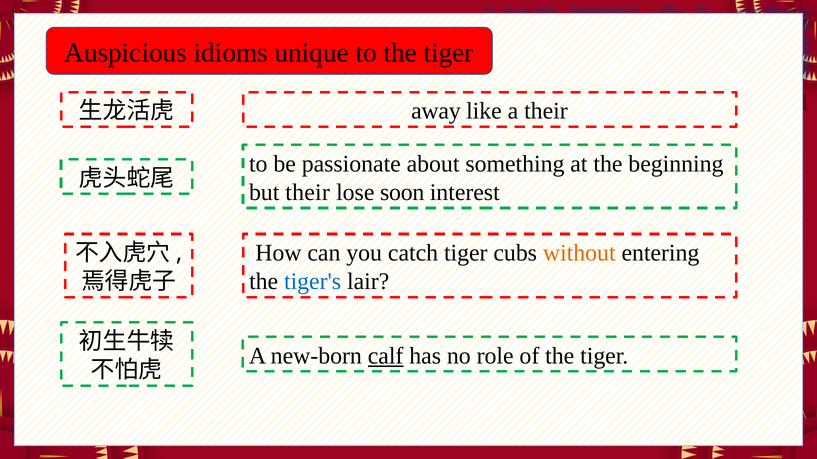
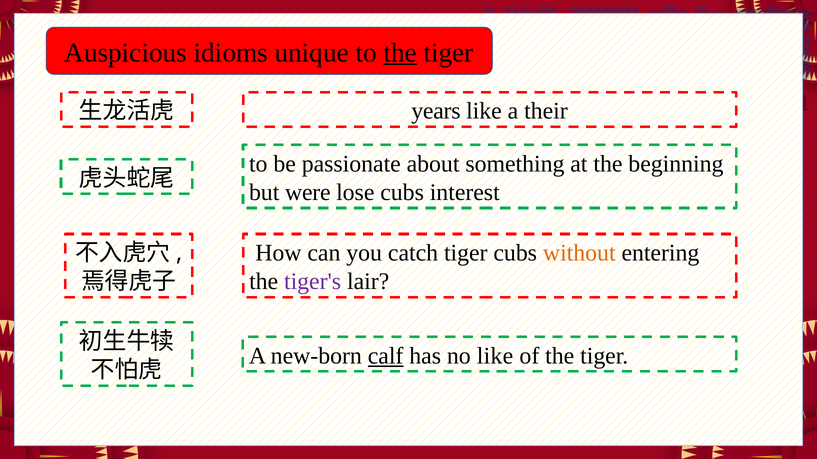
the at (400, 53) underline: none -> present
away: away -> years
but their: their -> were
lose soon: soon -> cubs
tiger's colour: blue -> purple
no role: role -> like
